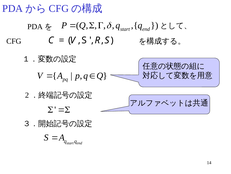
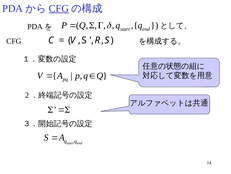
CFG at (59, 8) underline: none -> present
